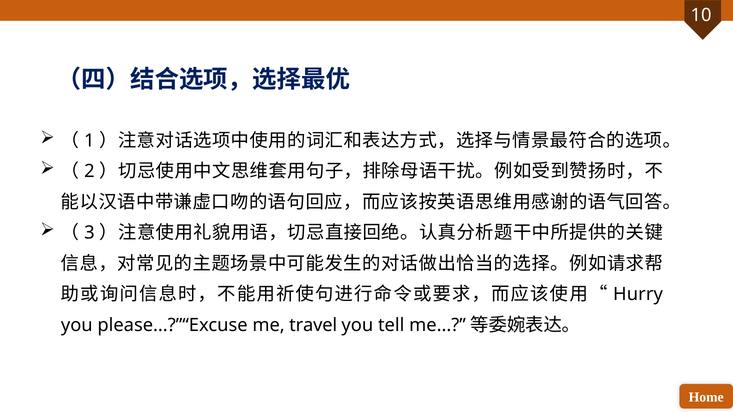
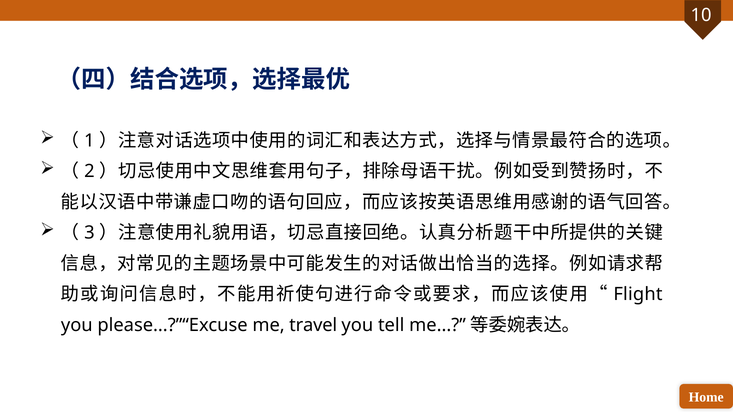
Hurry: Hurry -> Flight
